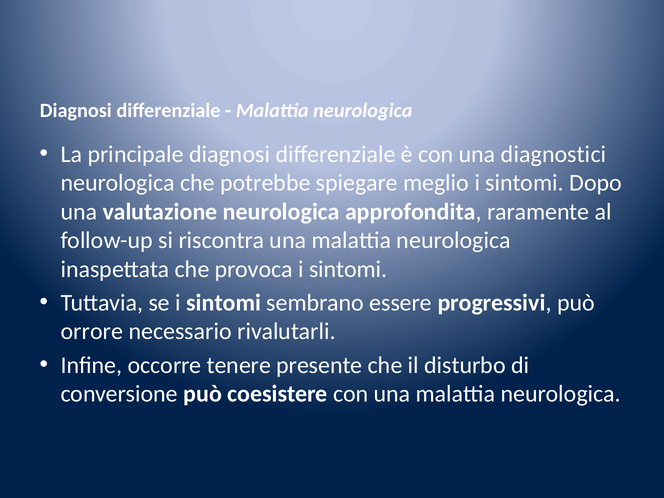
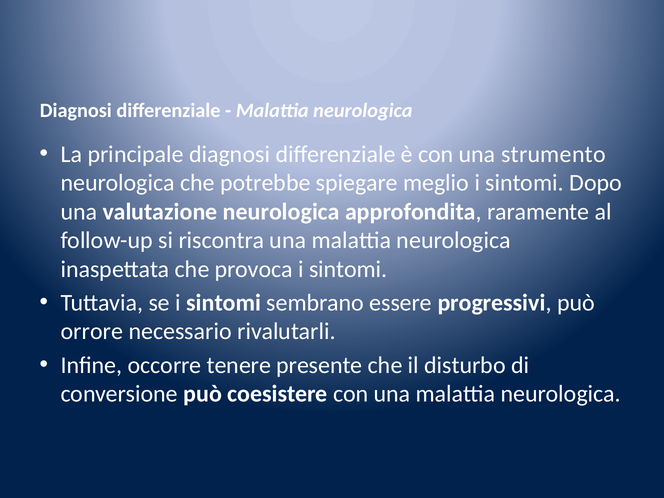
diagnostici: diagnostici -> strumento
